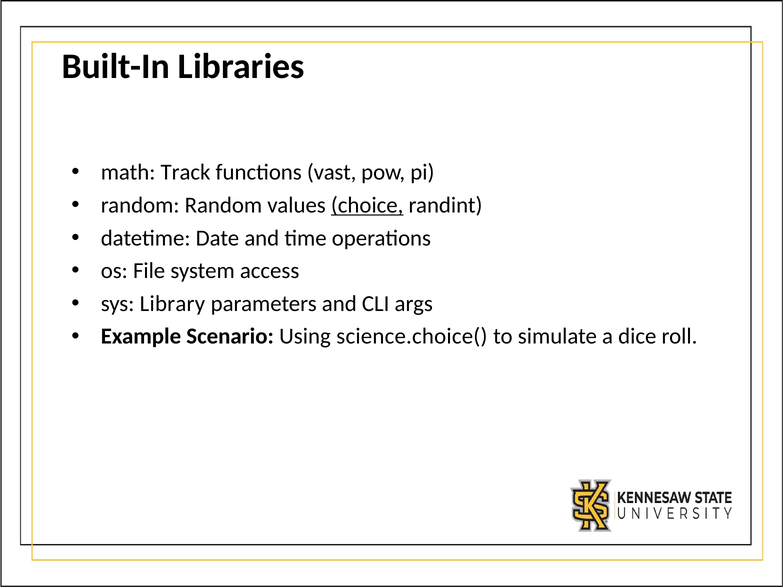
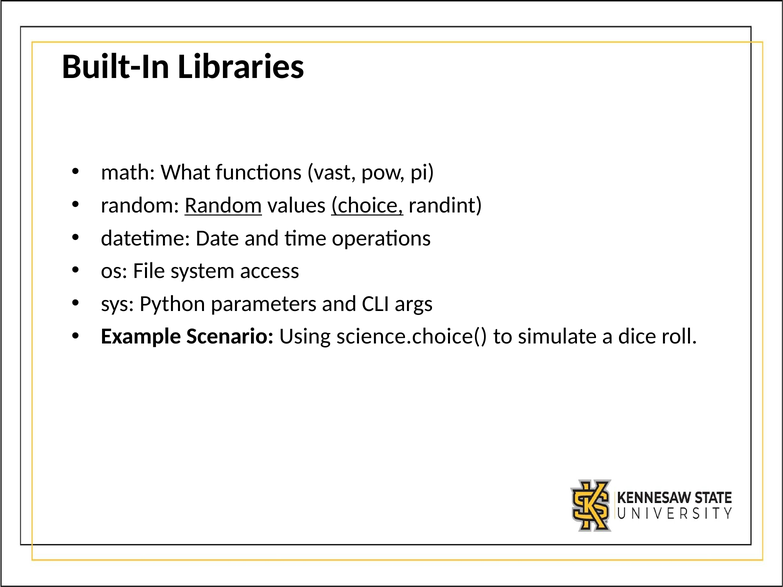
Track: Track -> What
Random at (223, 205) underline: none -> present
Library: Library -> Python
